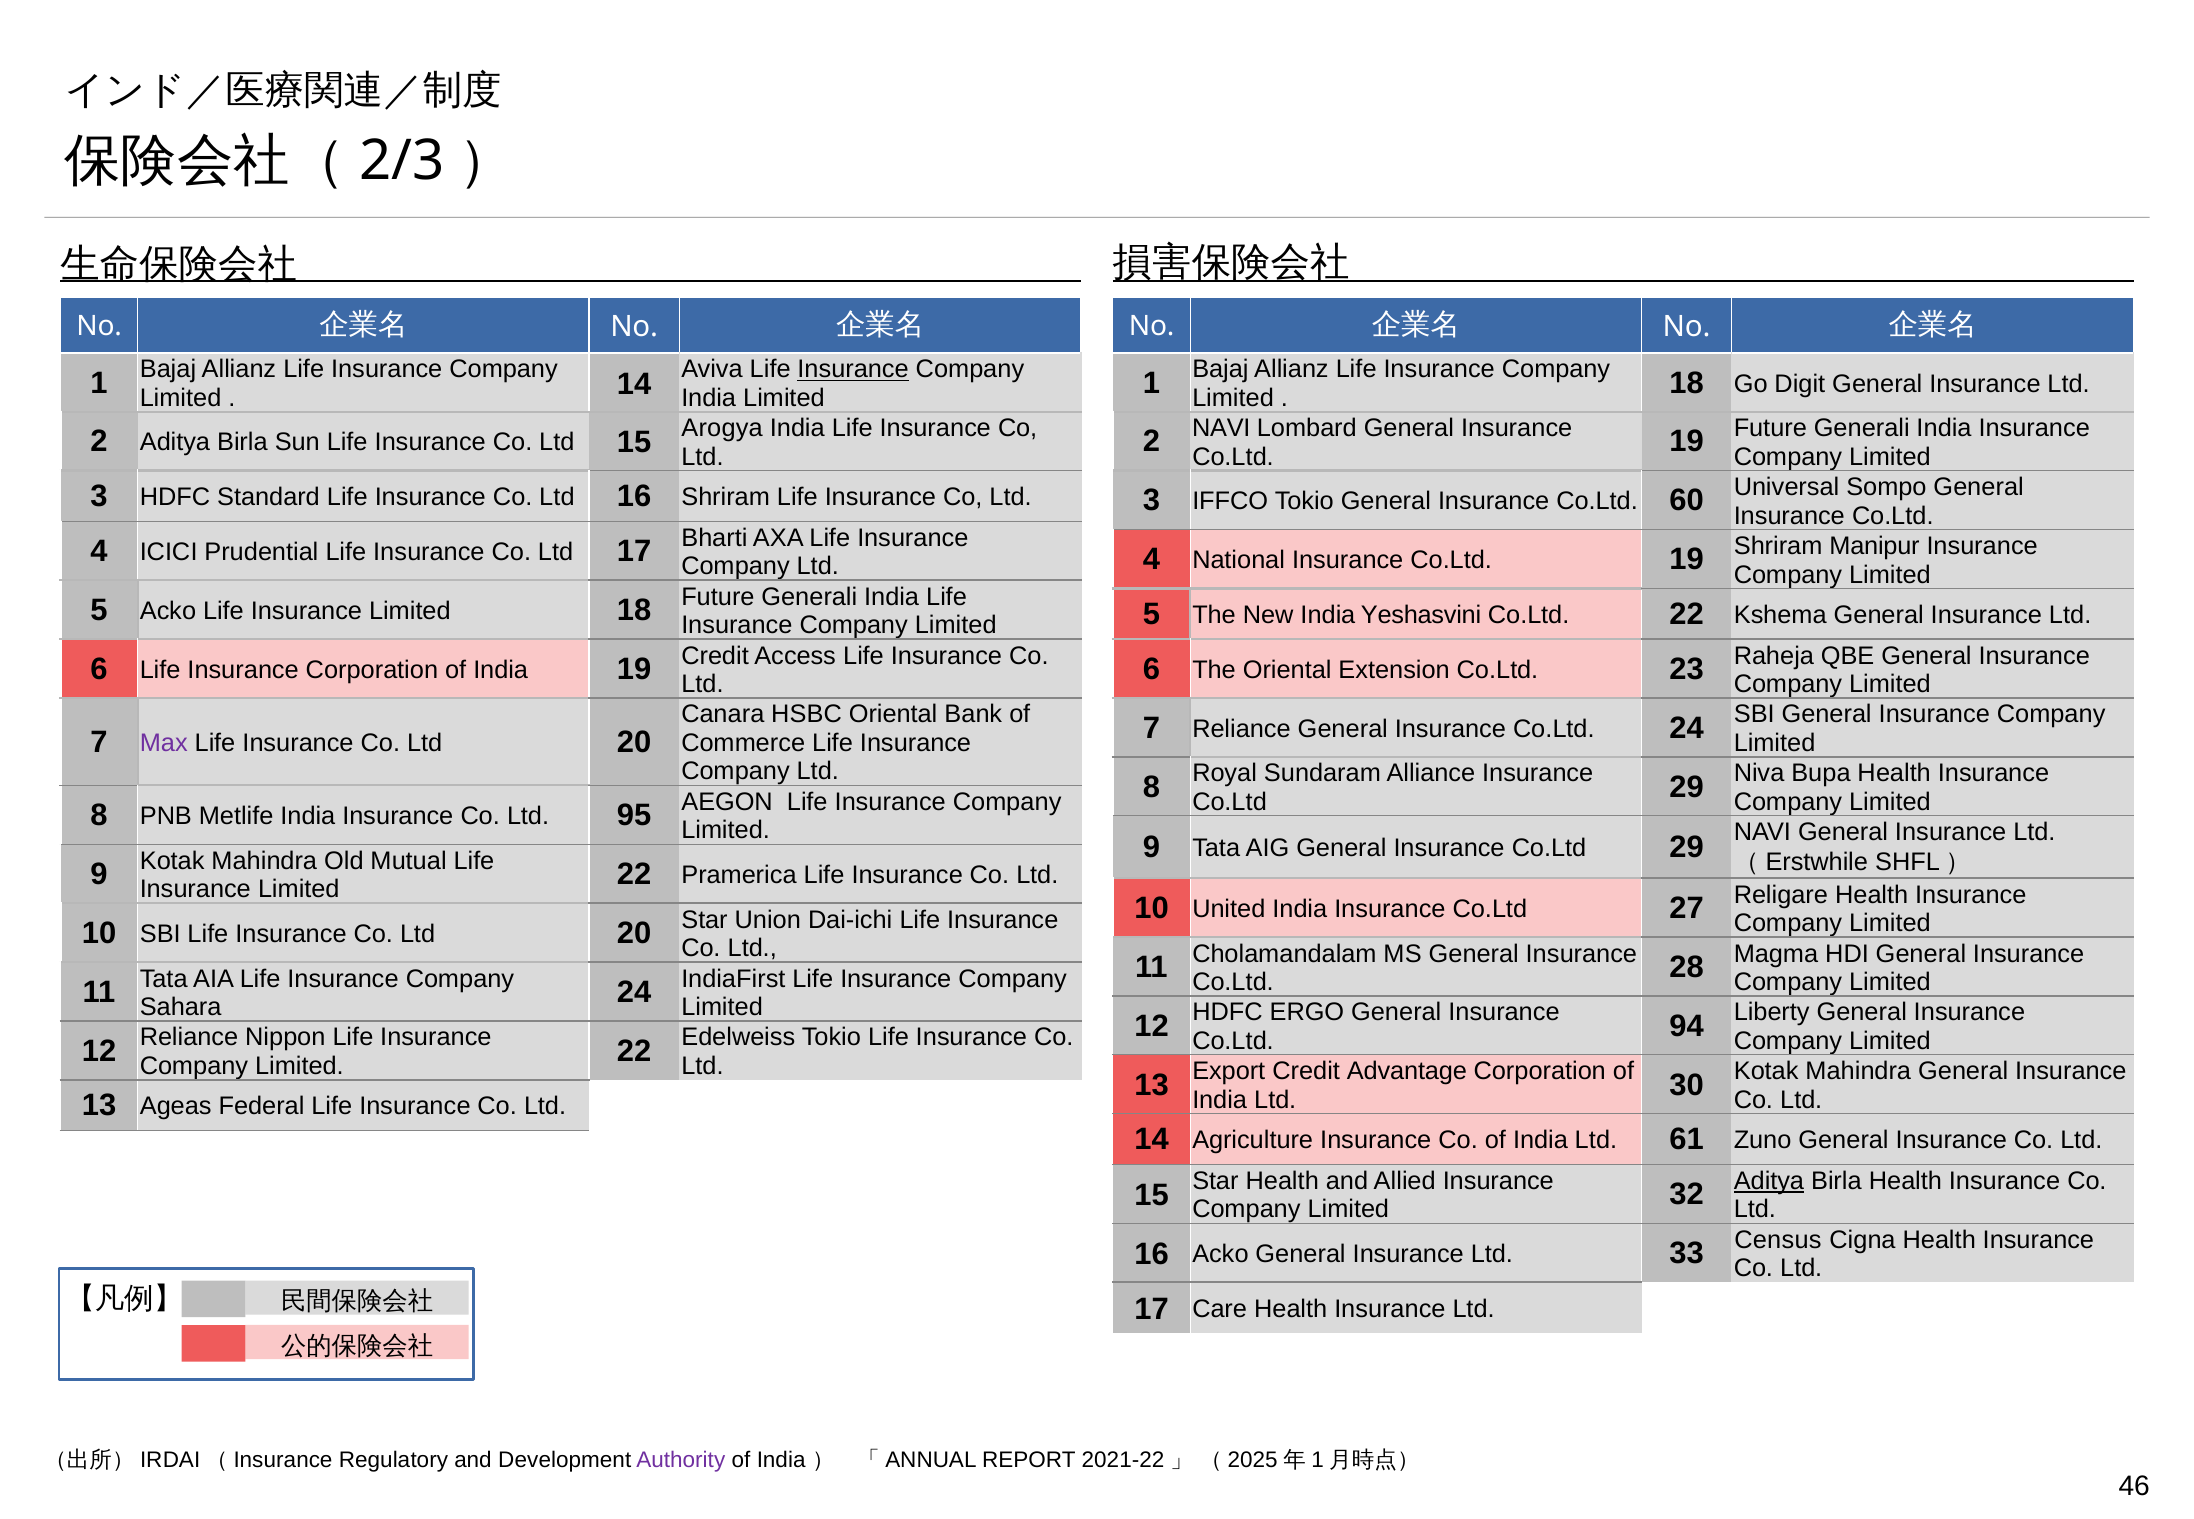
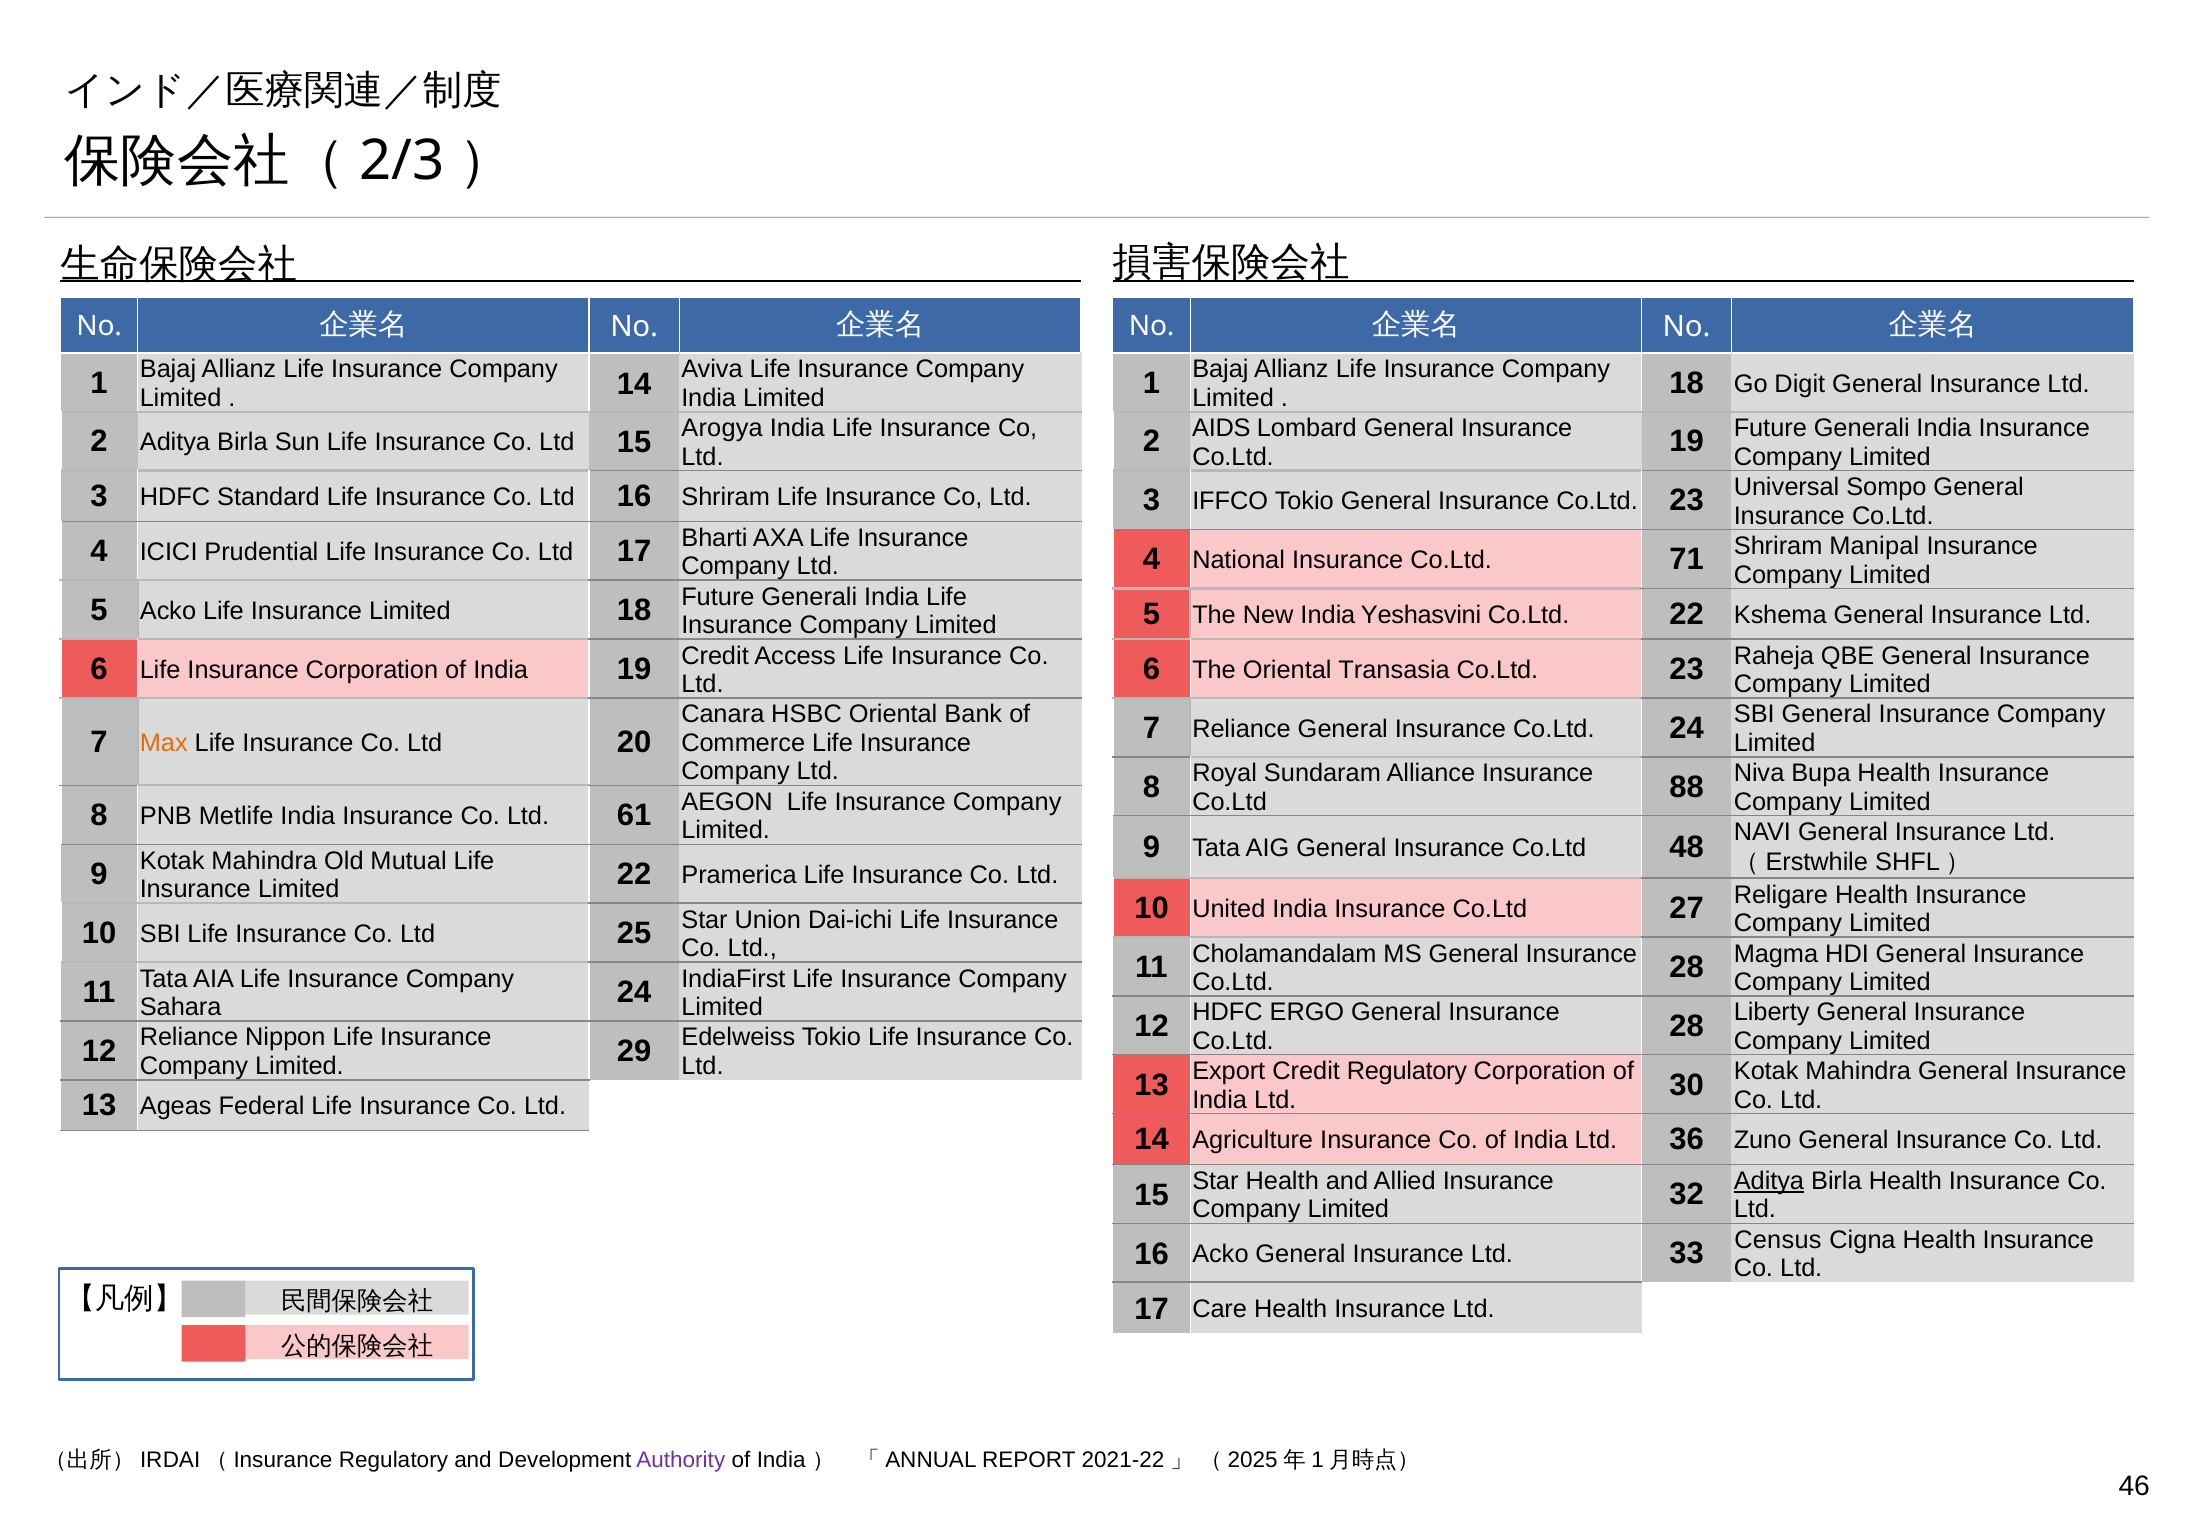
Insurance at (853, 369) underline: present -> none
2 NAVI: NAVI -> AIDS
Insurance Co.Ltd 60: 60 -> 23
National Insurance Co.Ltd 19: 19 -> 71
Manipur: Manipur -> Manipal
Extension: Extension -> Transasia
Max colour: purple -> orange
29 at (1687, 787): 29 -> 88
95: 95 -> 61
General Insurance Co.Ltd 29: 29 -> 48
20 at (634, 933): 20 -> 25
94 at (1687, 1026): 94 -> 28
Company Limited 22: 22 -> 29
Credit Advantage: Advantage -> Regulatory
61: 61 -> 36
